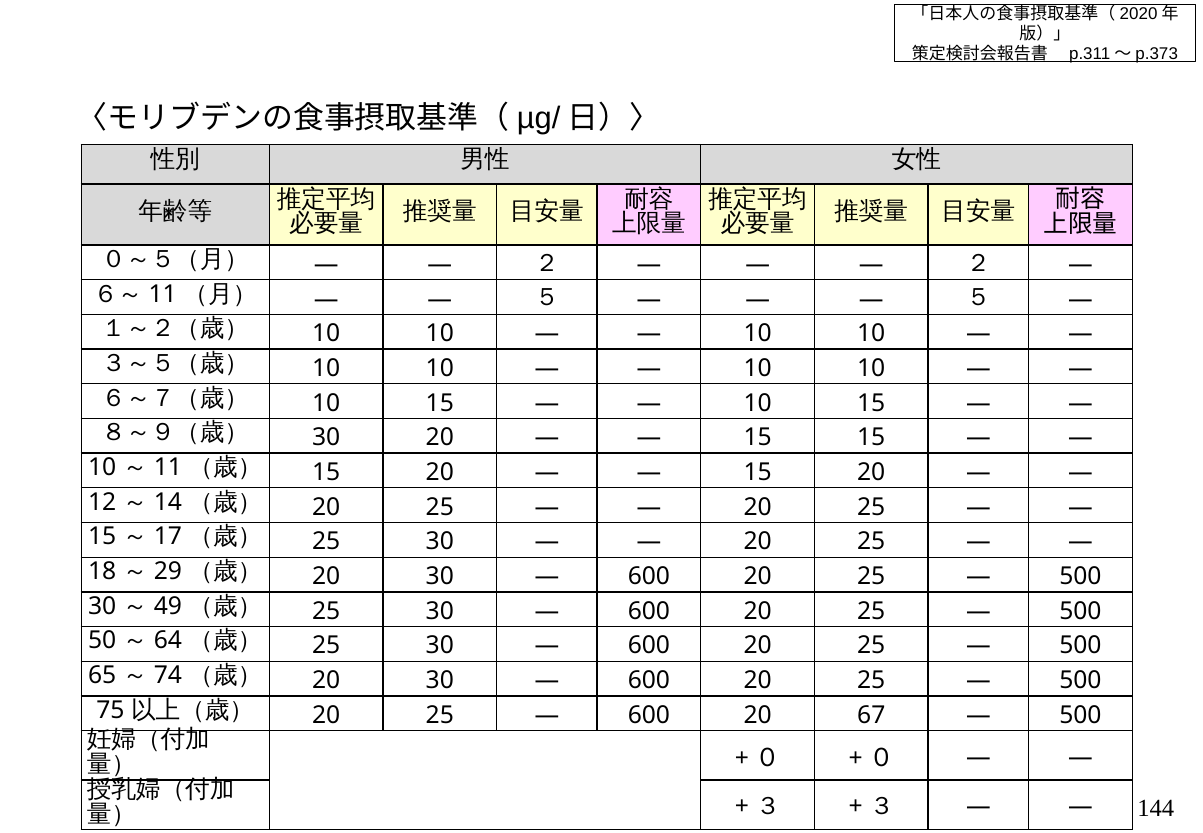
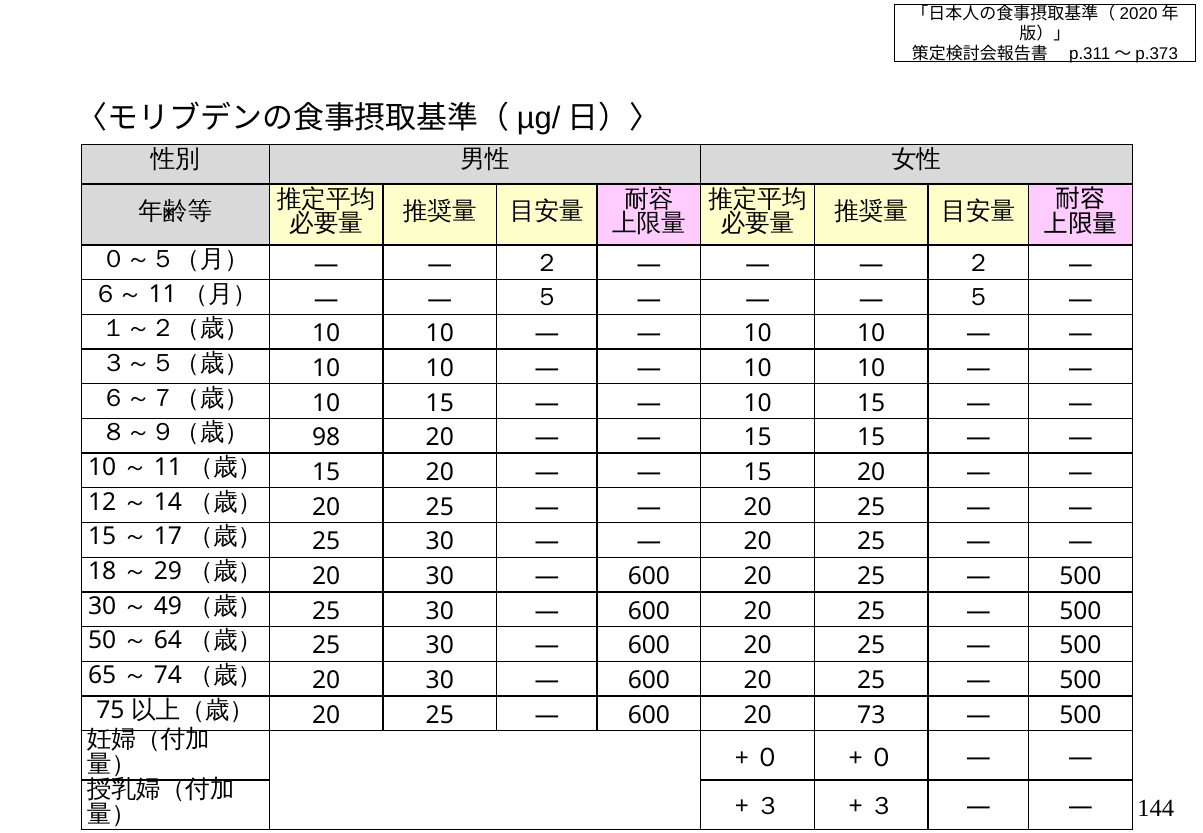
30 at (326, 438): 30 -> 98
67: 67 -> 73
